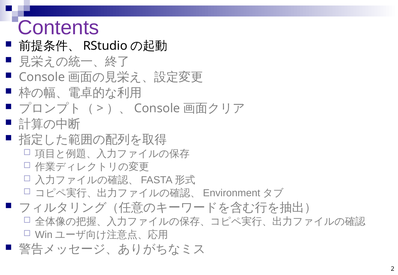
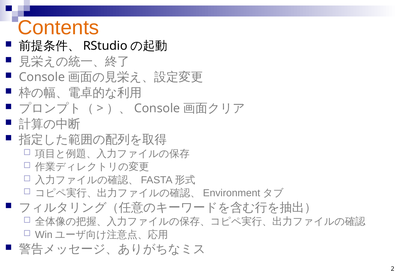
Contents colour: purple -> orange
